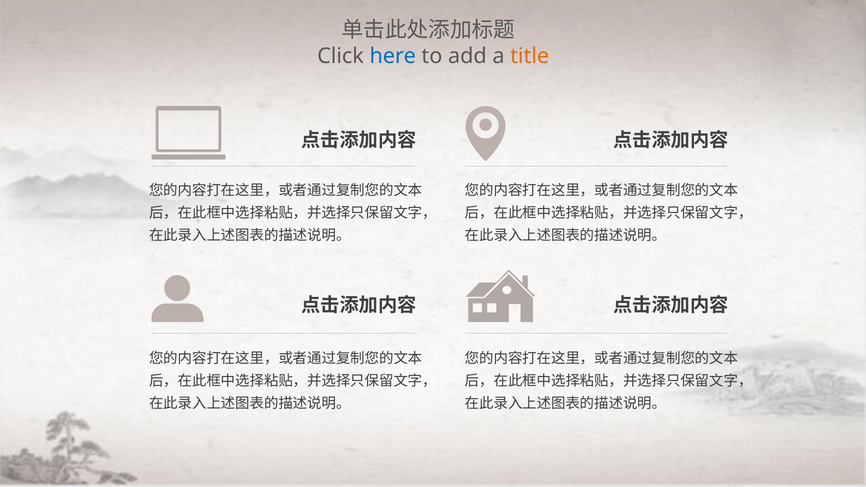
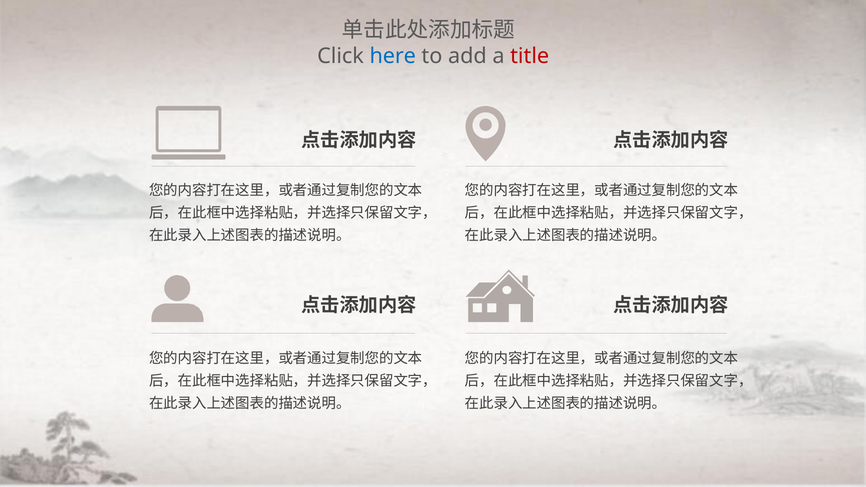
title colour: orange -> red
